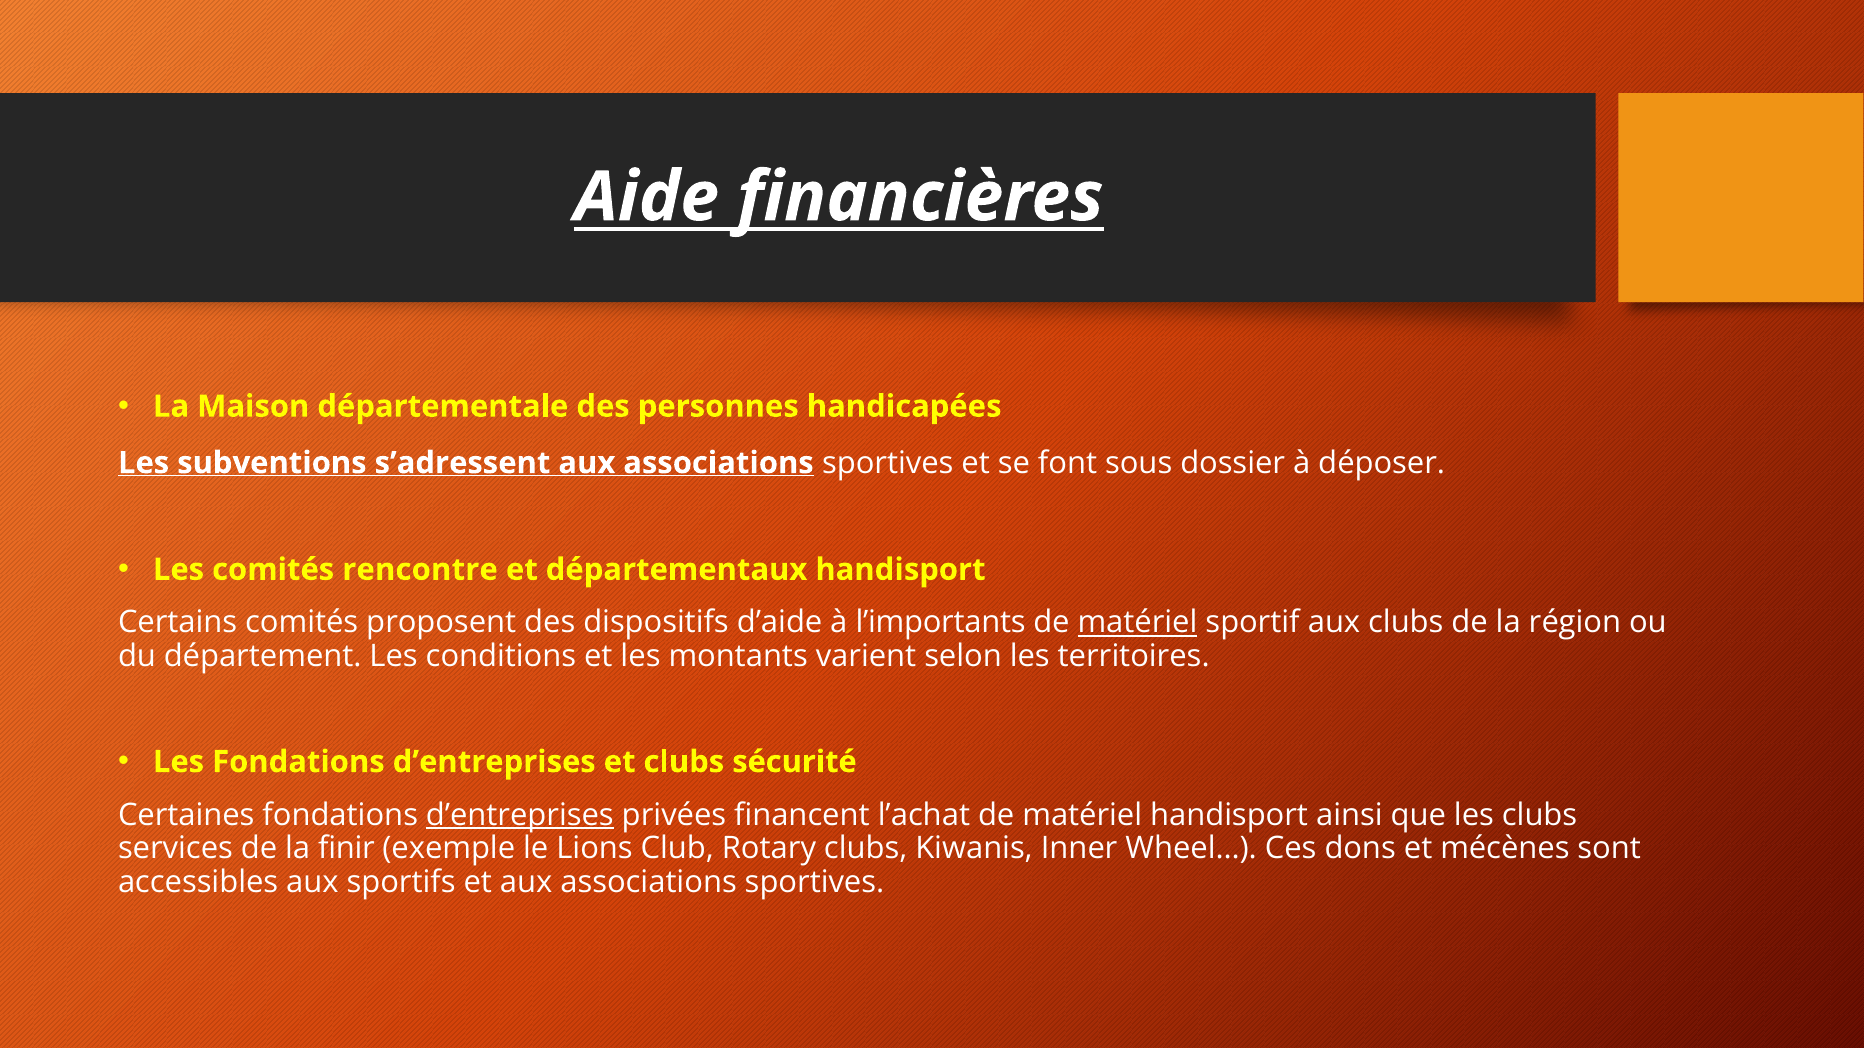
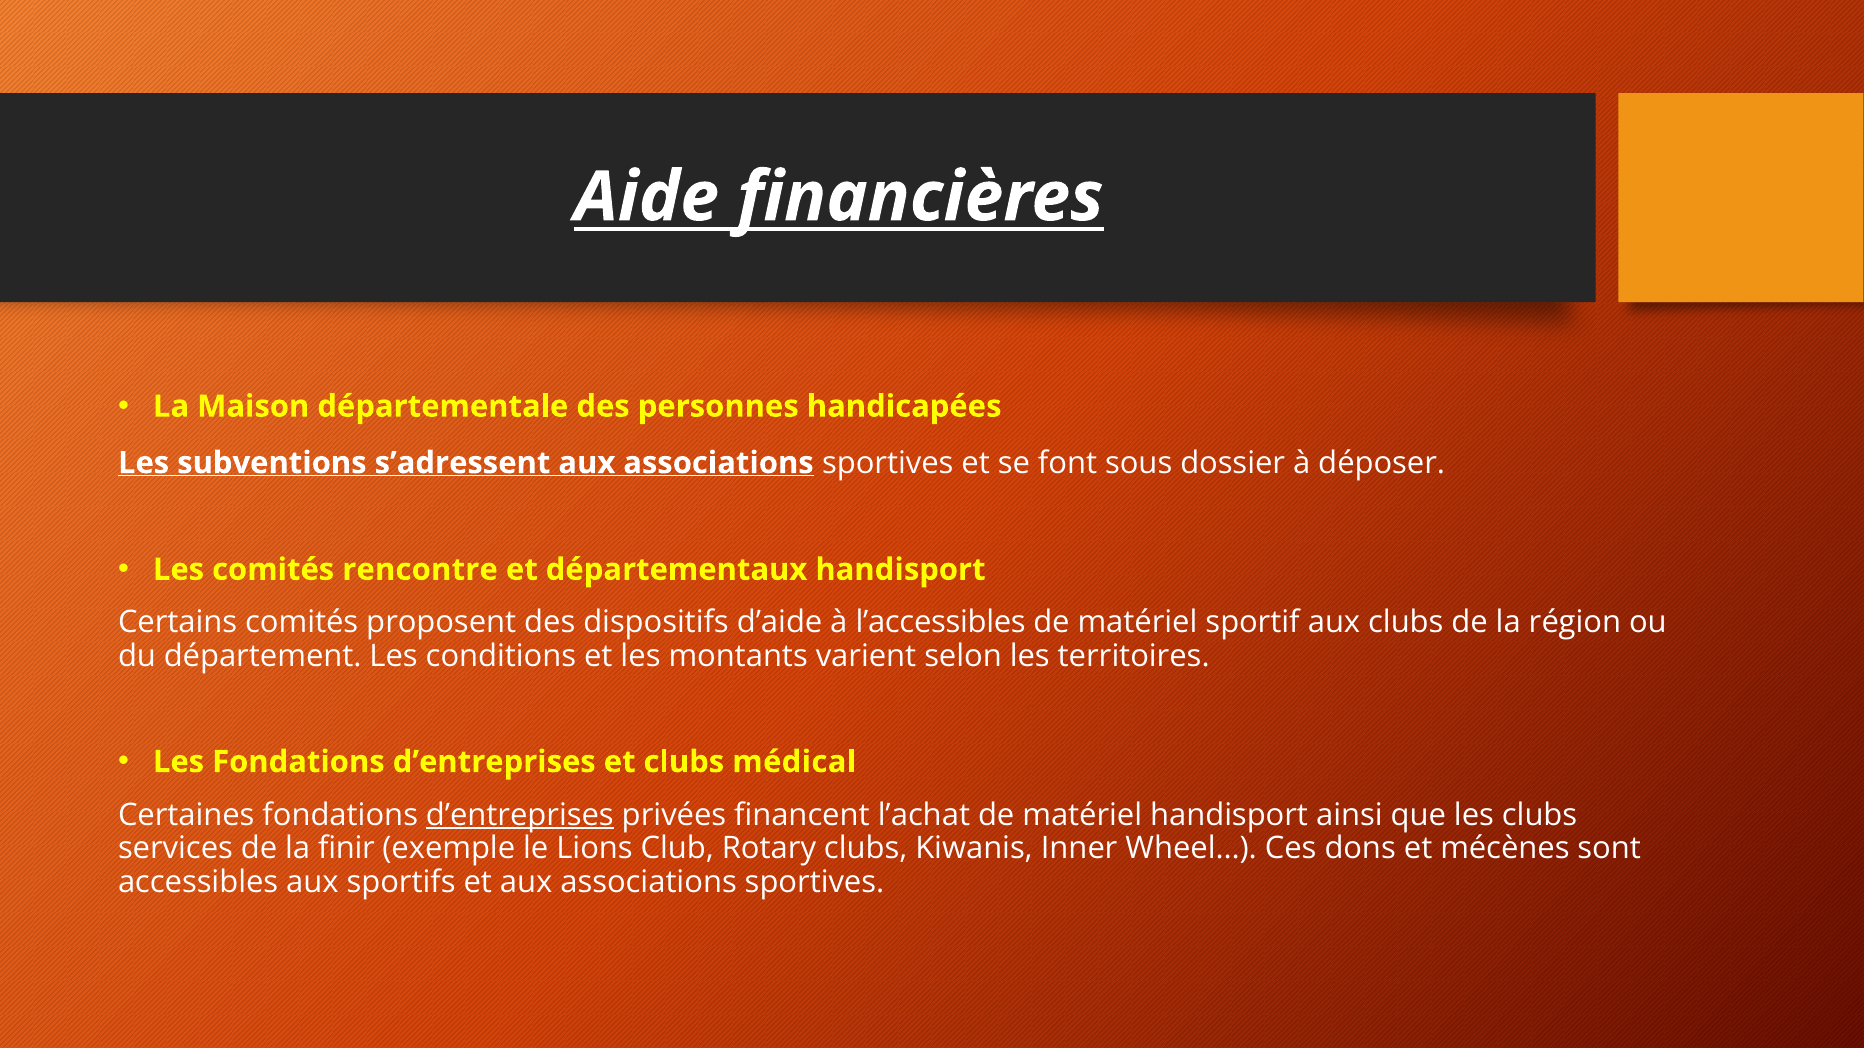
l’importants: l’importants -> l’accessibles
matériel at (1137, 623) underline: present -> none
sécurité: sécurité -> médical
